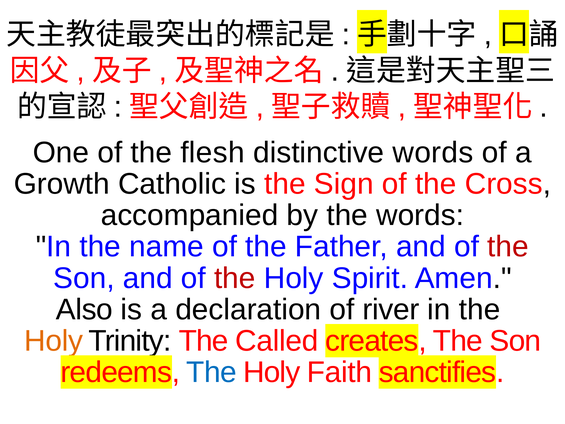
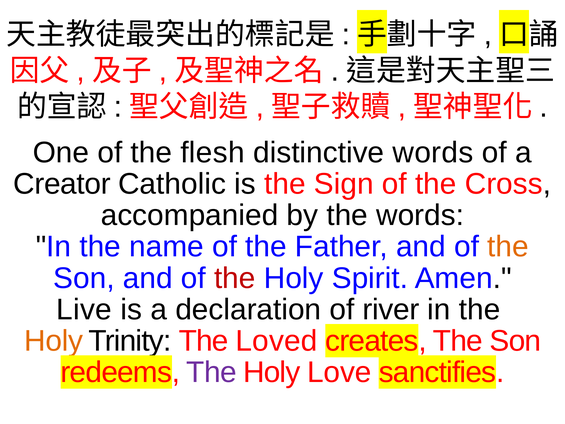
Growth: Growth -> Creator
the at (508, 247) colour: red -> orange
Also: Also -> Live
Called: Called -> Loved
The at (212, 372) colour: blue -> purple
Faith: Faith -> Love
